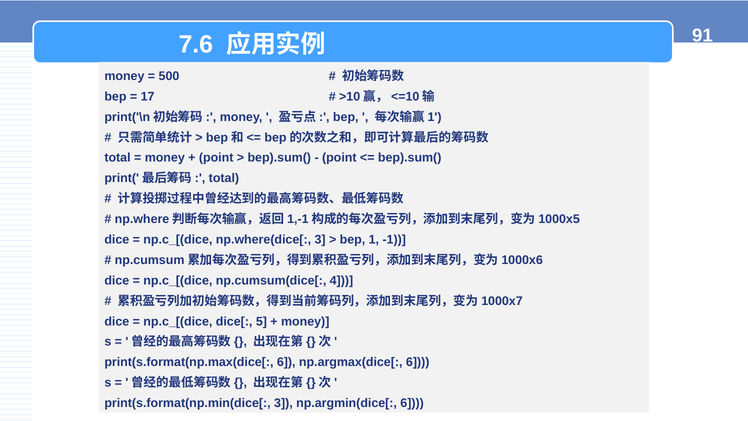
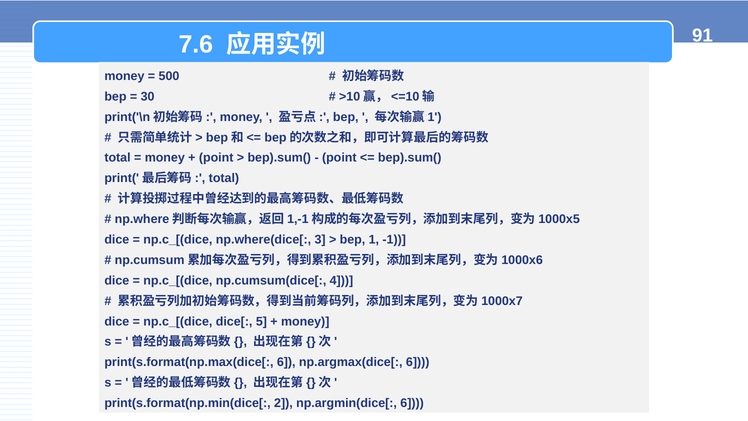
17: 17 -> 30
print(s.format(np.min(dice[ 3: 3 -> 2
